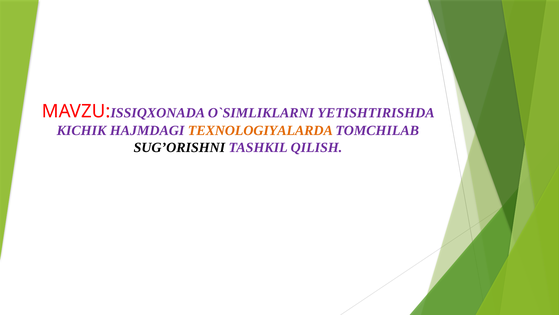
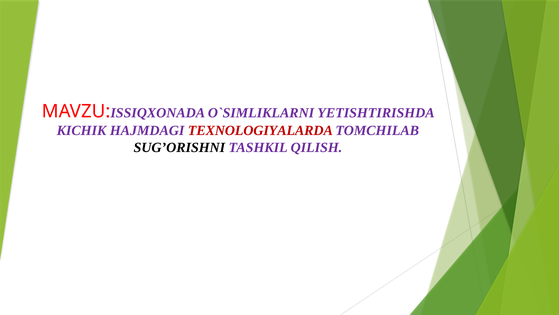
TEXNOLOGIYALARDA colour: orange -> red
